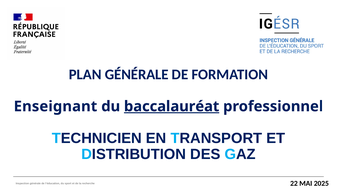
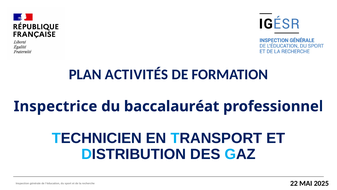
PLAN GÉNÉRALE: GÉNÉRALE -> ACTIVITÉS
Enseignant: Enseignant -> Inspectrice
baccalauréat underline: present -> none
